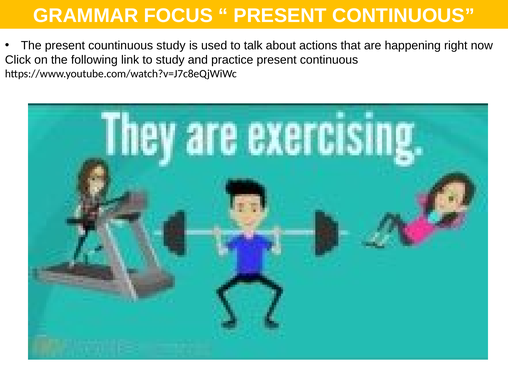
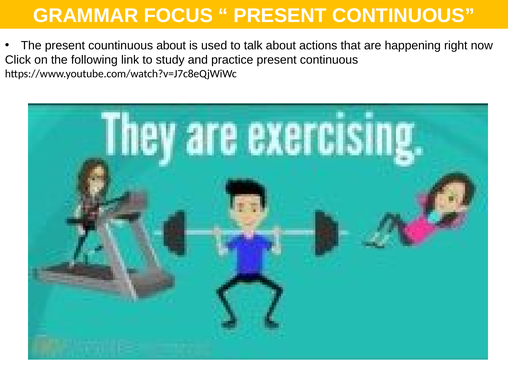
countinuous study: study -> about
